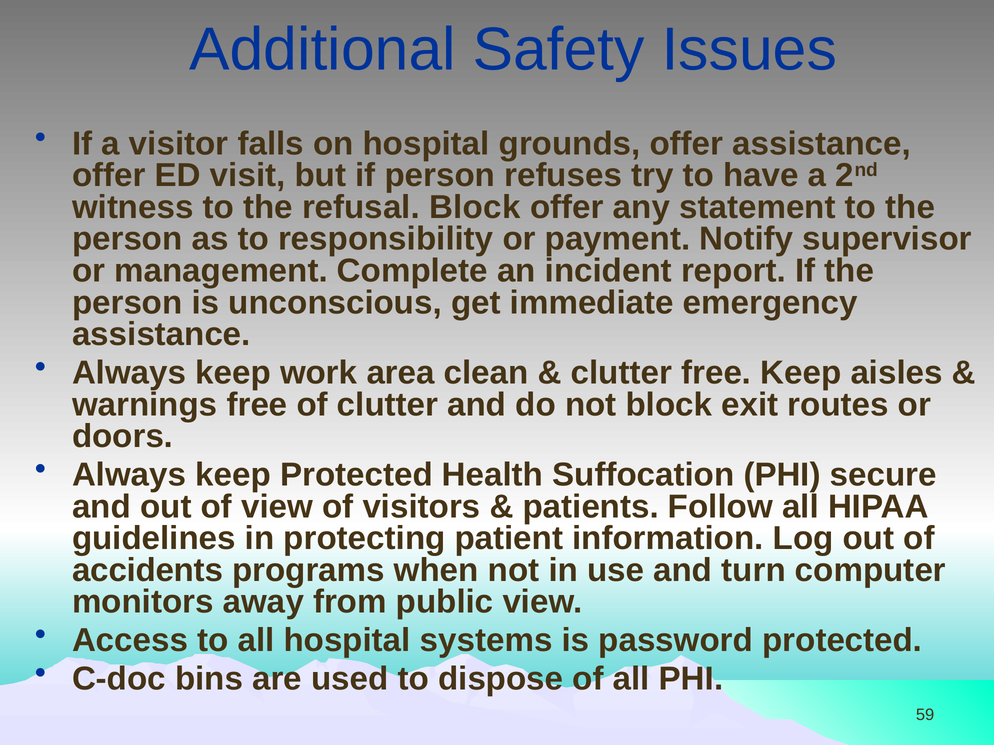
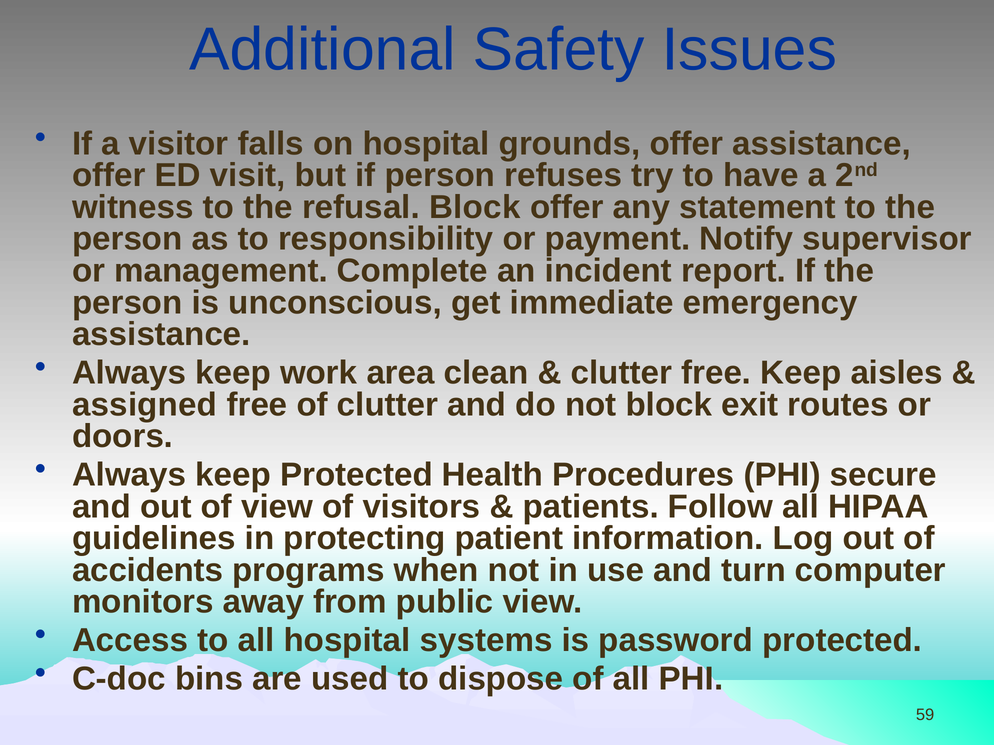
warnings: warnings -> assigned
Suffocation: Suffocation -> Procedures
